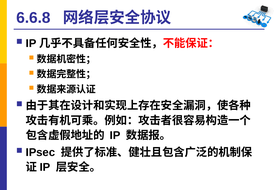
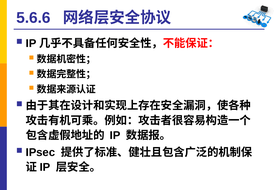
6.6.8: 6.6.8 -> 5.6.6
